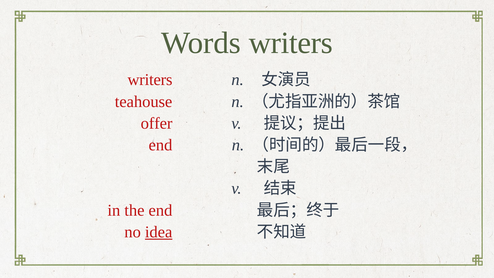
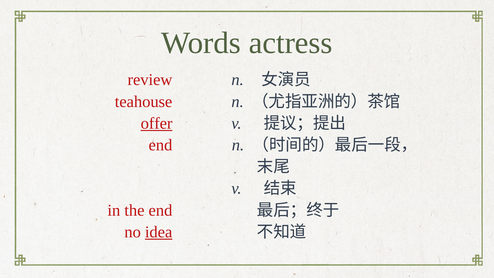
Words writers: writers -> actress
writers at (150, 80): writers -> review
offer underline: none -> present
